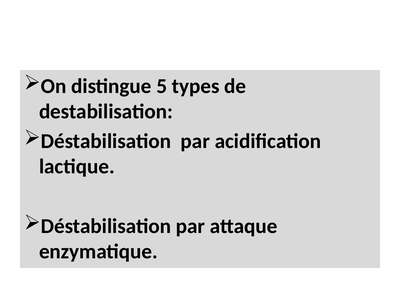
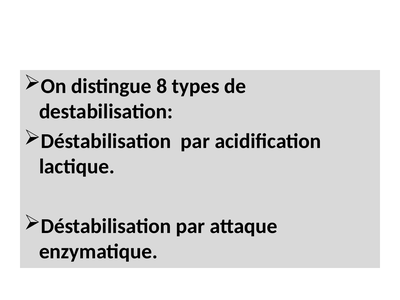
5: 5 -> 8
